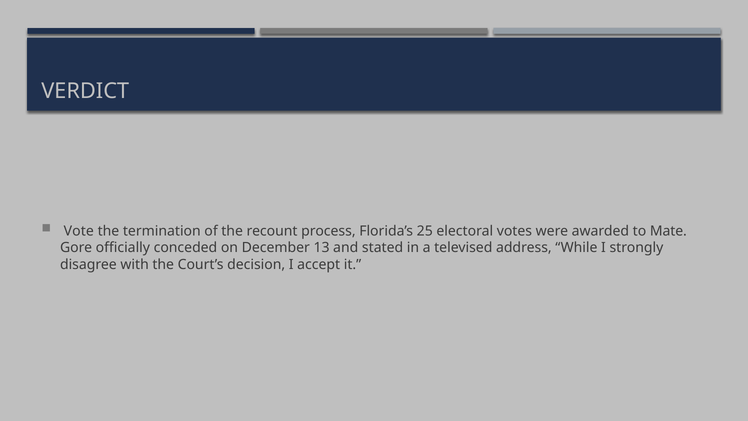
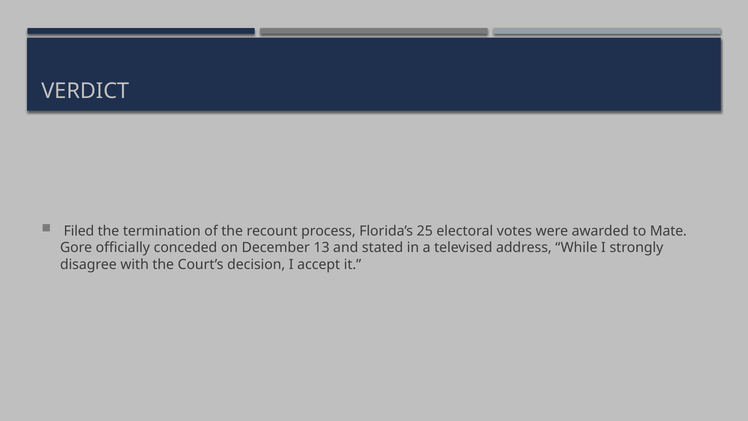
Vote: Vote -> Filed
